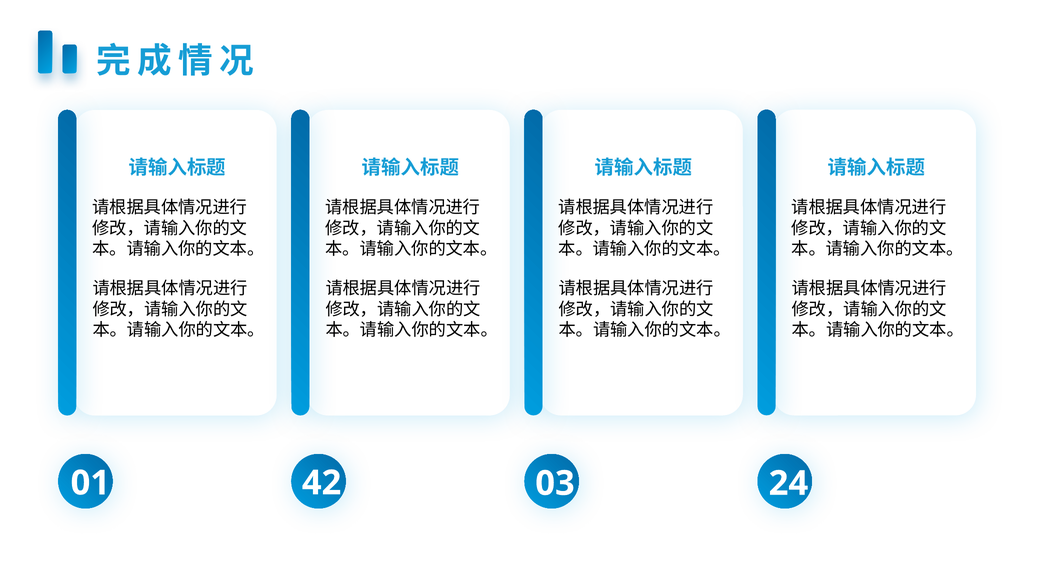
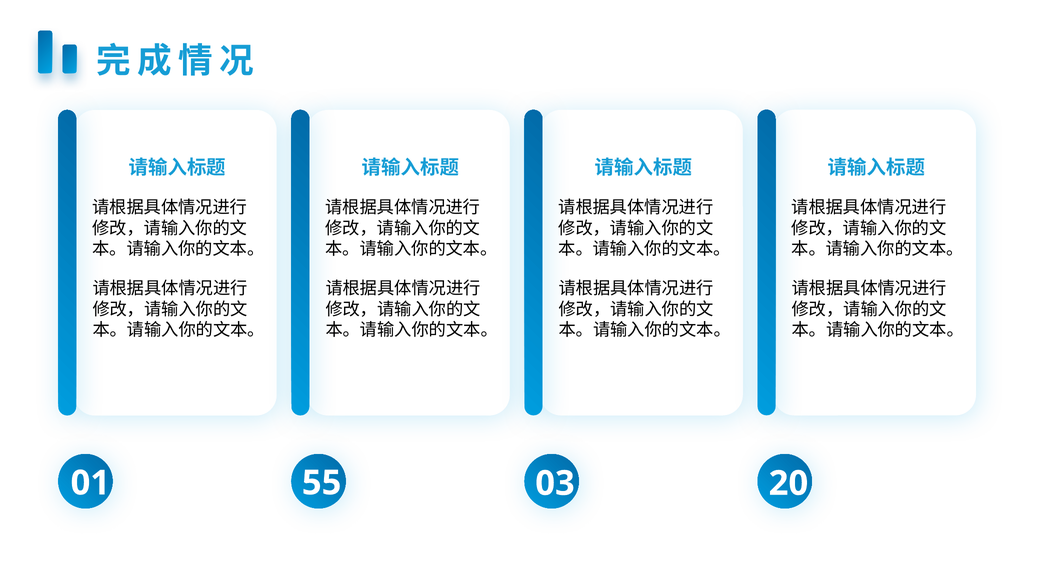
42: 42 -> 55
24: 24 -> 20
